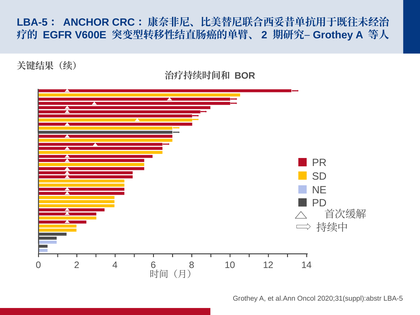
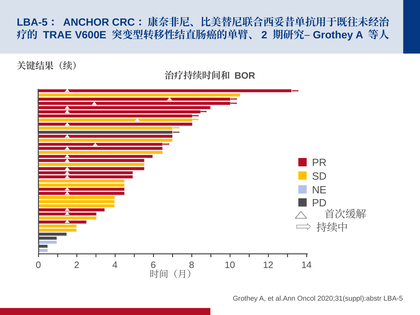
EGFR: EGFR -> TRAE
